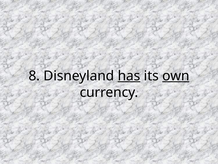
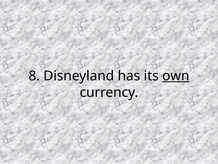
has underline: present -> none
